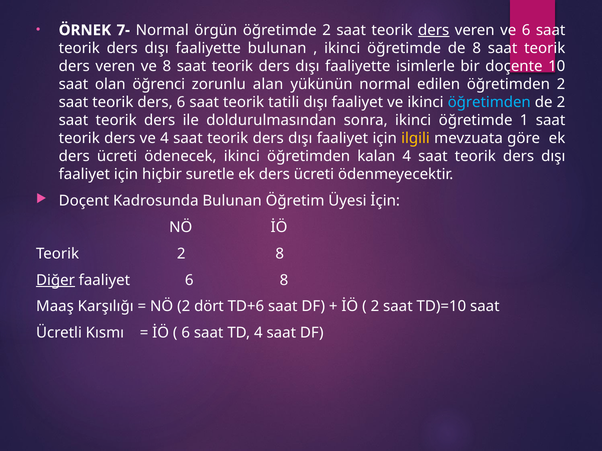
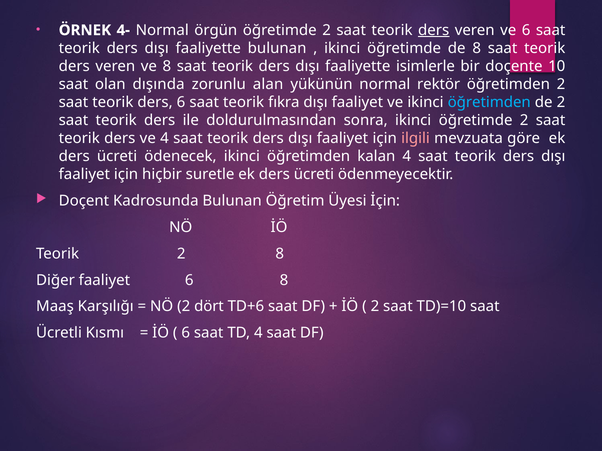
7-: 7- -> 4-
öğrenci: öğrenci -> dışında
edilen: edilen -> rektör
tatili: tatili -> fıkra
ikinci öğretimde 1: 1 -> 2
ilgili colour: yellow -> pink
Diğer underline: present -> none
